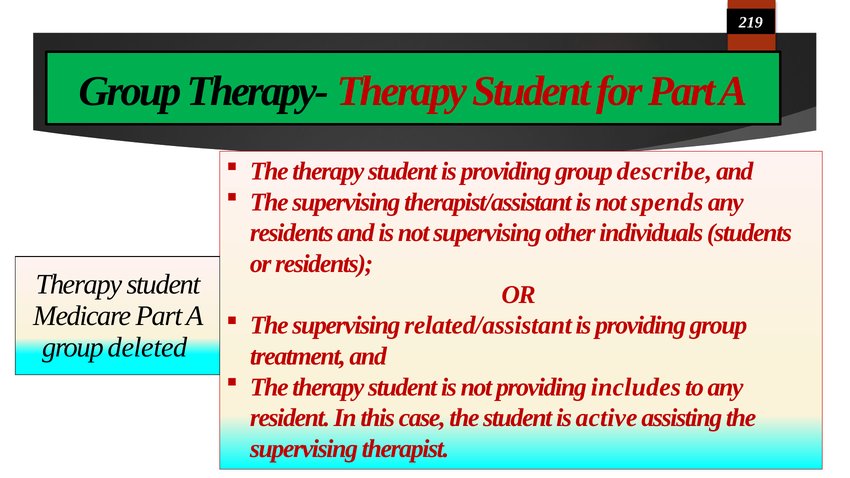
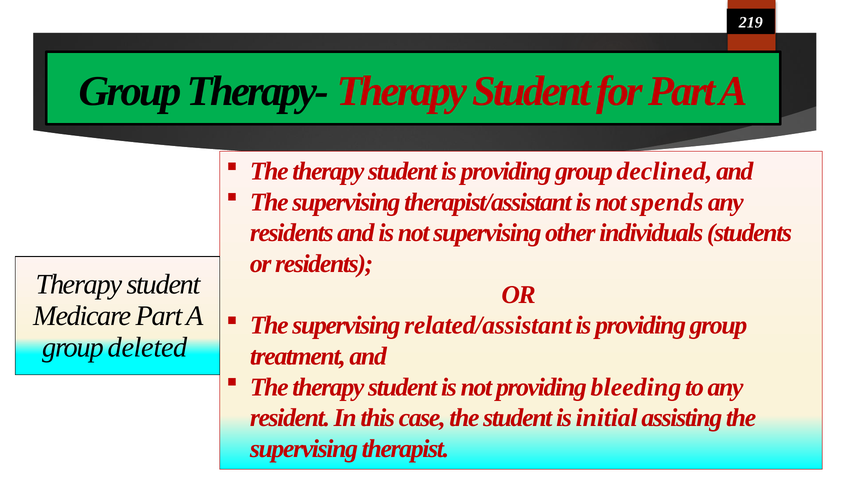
describe: describe -> declined
includes: includes -> bleeding
active: active -> initial
